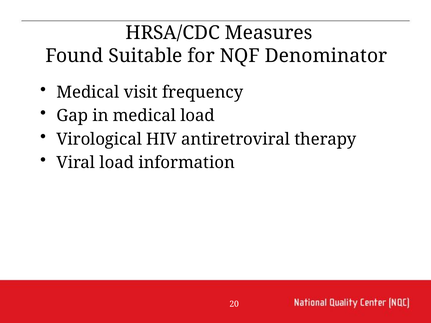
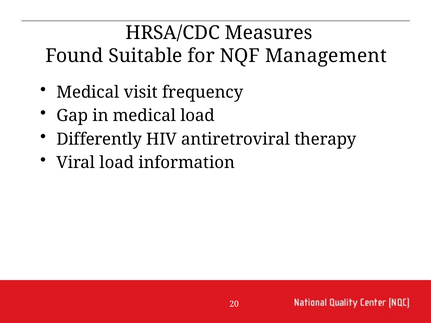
Denominator: Denominator -> Management
Virological: Virological -> Differently
